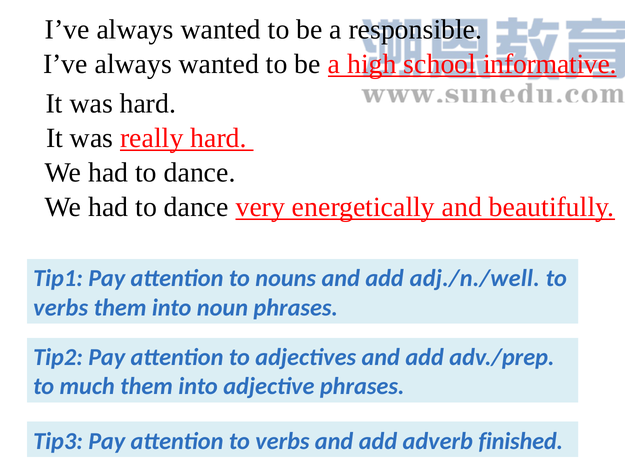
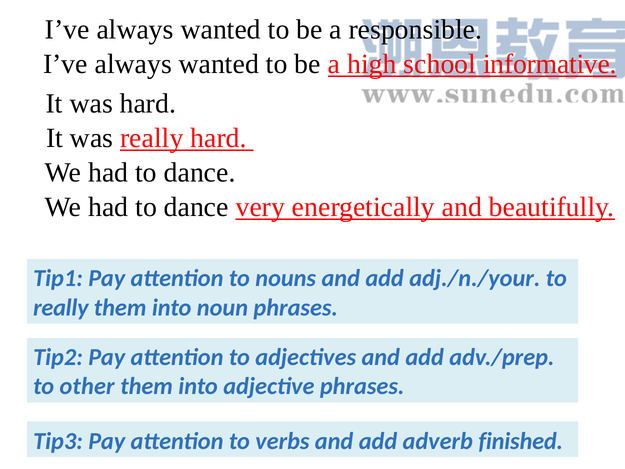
adj./n./well: adj./n./well -> adj./n./your
verbs at (61, 308): verbs -> really
much: much -> other
